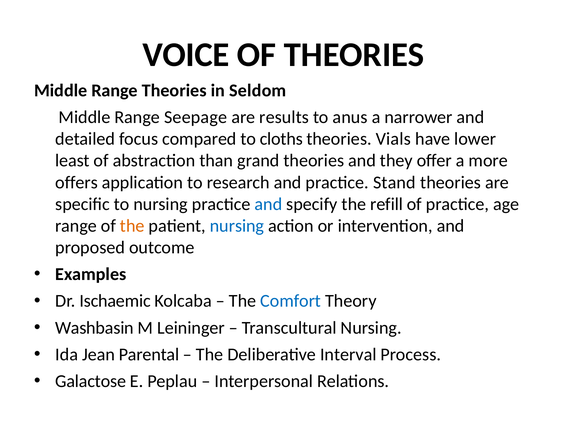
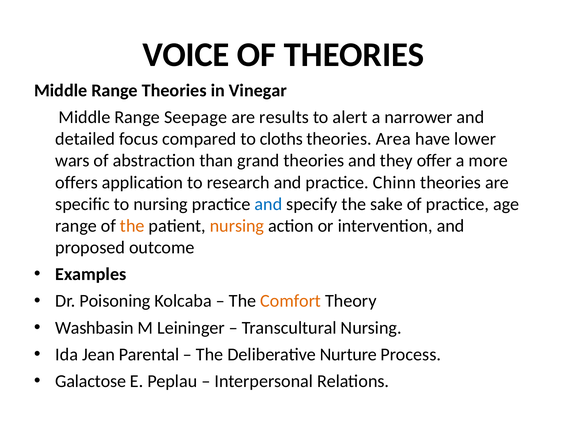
Seldom: Seldom -> Vinegar
anus: anus -> alert
Vials: Vials -> Area
least: least -> wars
Stand: Stand -> Chinn
refill: refill -> sake
nursing at (237, 226) colour: blue -> orange
Ischaemic: Ischaemic -> Poisoning
Comfort colour: blue -> orange
Interval: Interval -> Nurture
